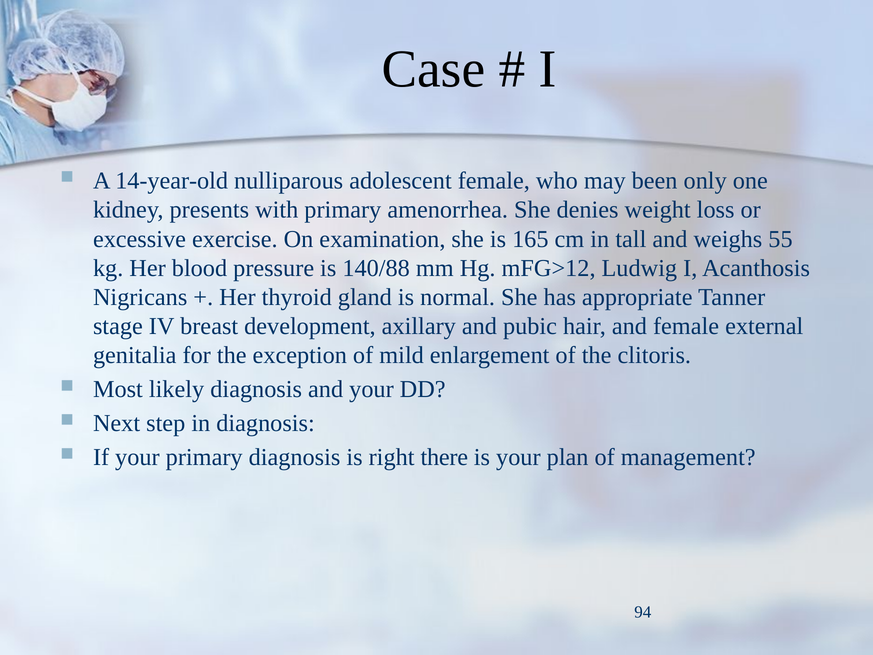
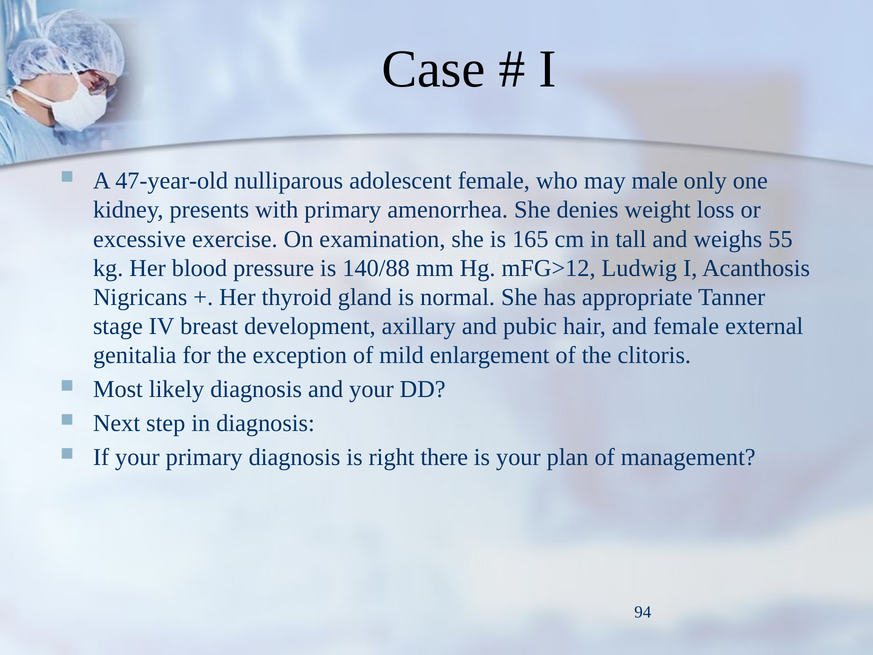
14-year-old: 14-year-old -> 47-year-old
been: been -> male
